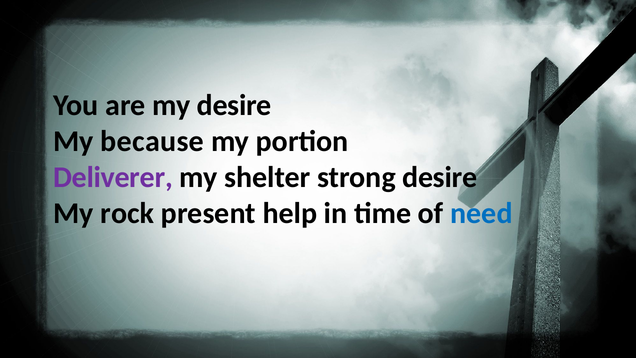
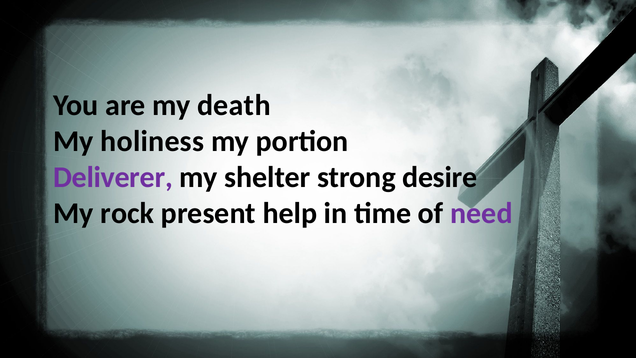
my desire: desire -> death
because: because -> holiness
need colour: blue -> purple
